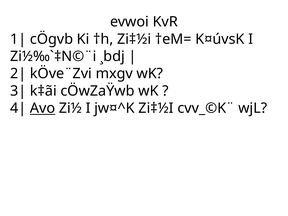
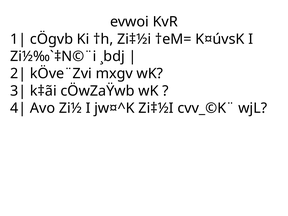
Avo underline: present -> none
